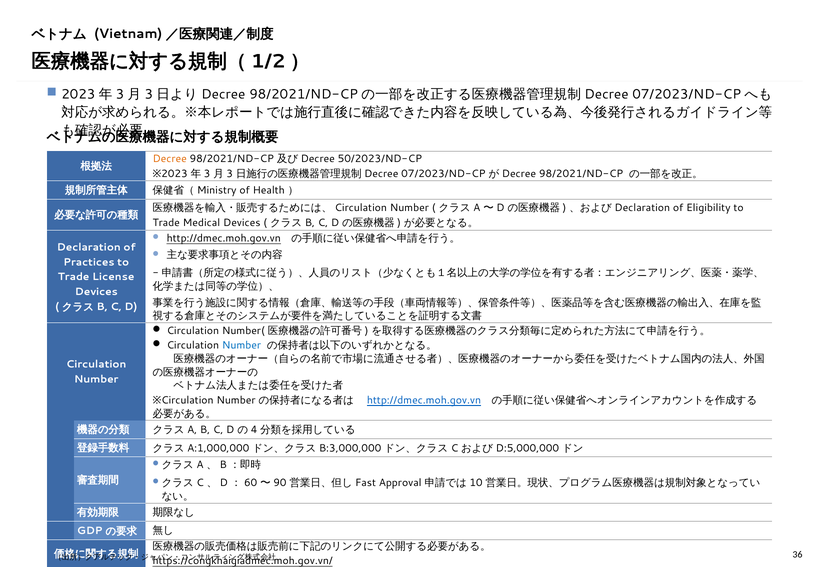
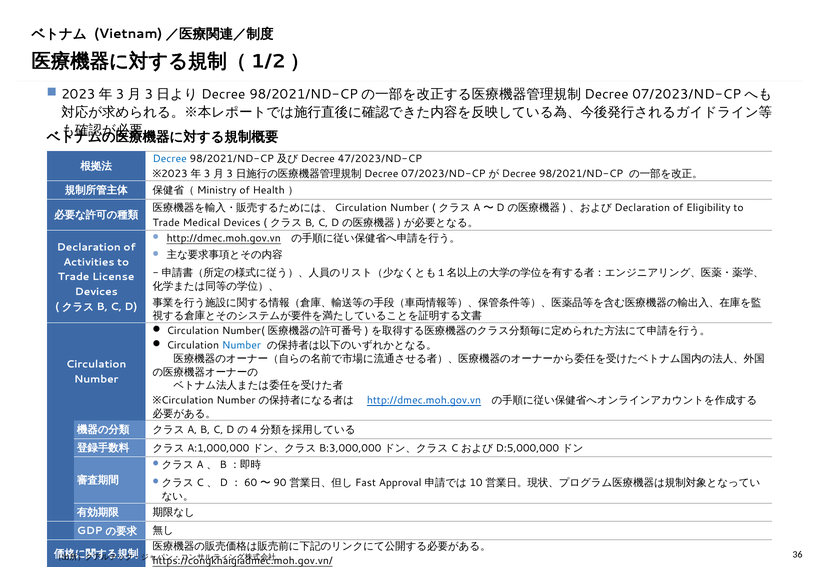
Decree at (170, 159) colour: orange -> blue
50/2023/ND-CP: 50/2023/ND-CP -> 47/2023/ND-CP
Practices: Practices -> Activities
